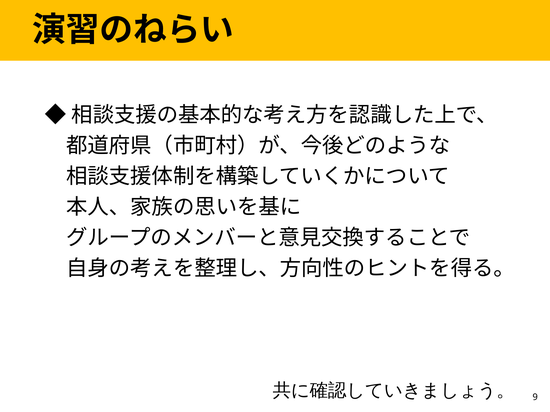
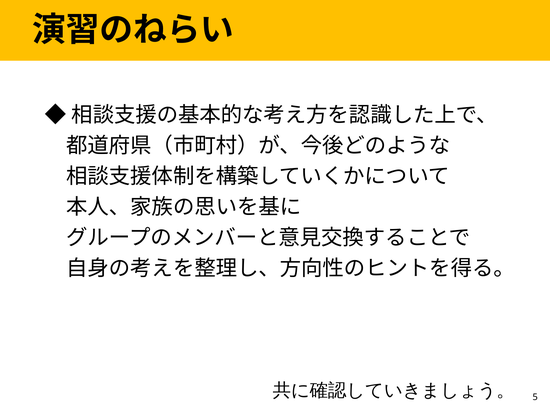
9: 9 -> 5
